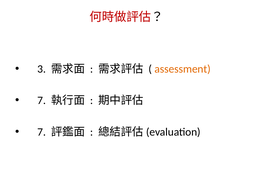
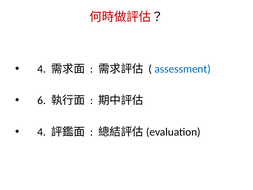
3 at (42, 69): 3 -> 4
assessment colour: orange -> blue
7 at (42, 100): 7 -> 6
7 at (42, 132): 7 -> 4
